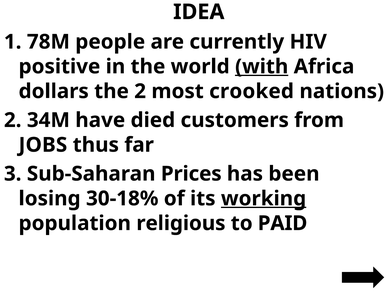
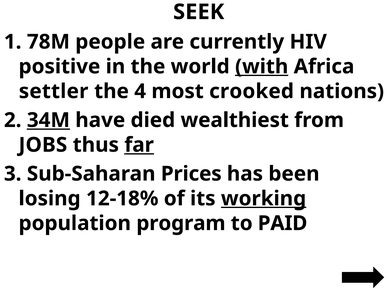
IDEA: IDEA -> SEEK
dollars: dollars -> settler
the 2: 2 -> 4
34M underline: none -> present
customers: customers -> wealthiest
far underline: none -> present
30-18%: 30-18% -> 12-18%
religious: religious -> program
